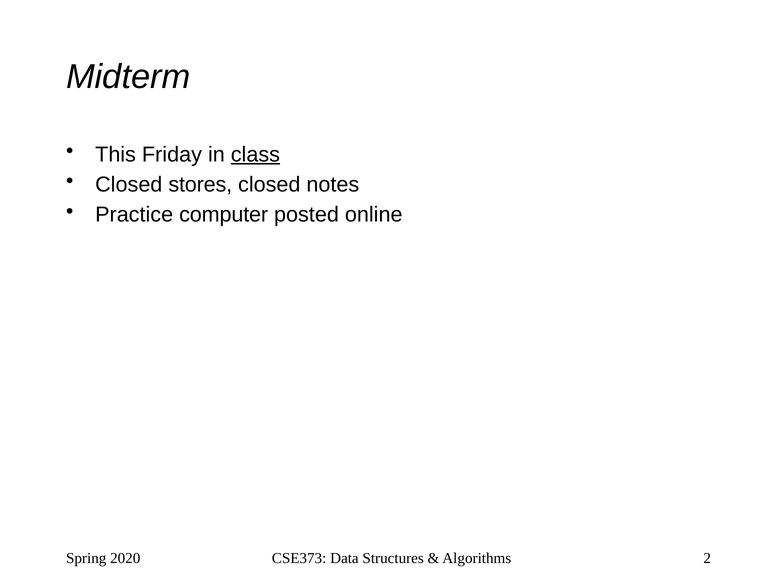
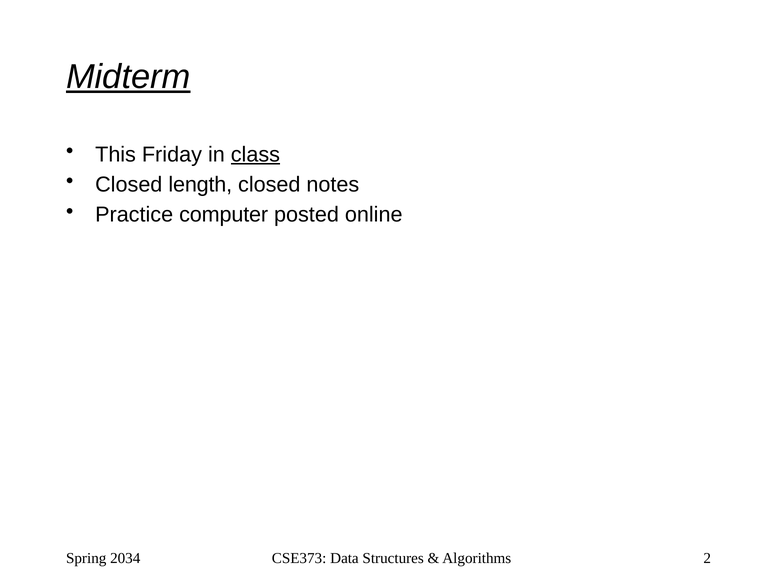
Midterm underline: none -> present
stores: stores -> length
2020: 2020 -> 2034
